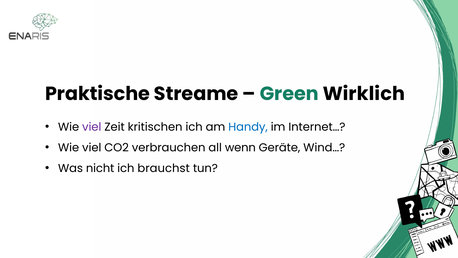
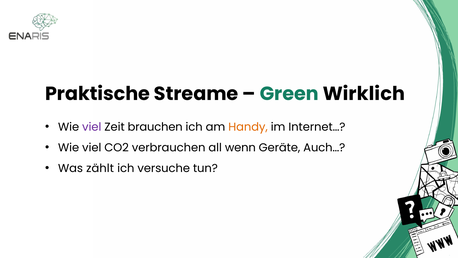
kritischen: kritischen -> brauchen
Handy colour: blue -> orange
Wind…: Wind… -> Auch…
nicht: nicht -> zählt
brauchst: brauchst -> versuche
